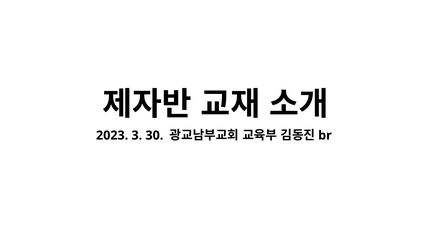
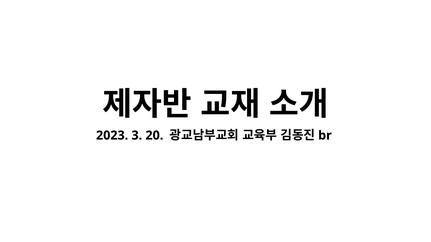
30: 30 -> 20
